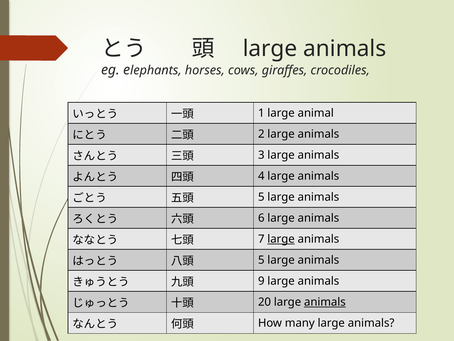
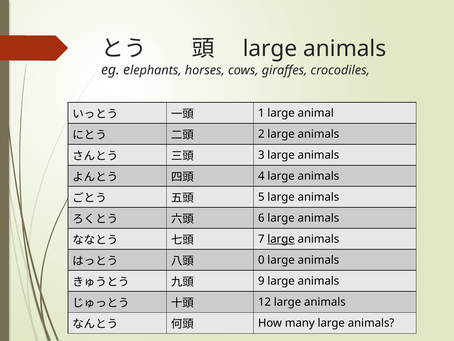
5 at (261, 260): 5 -> 0
20: 20 -> 12
animals at (325, 302) underline: present -> none
